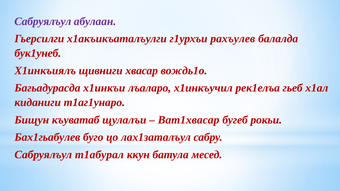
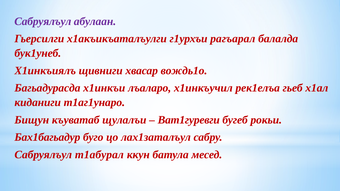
рахъулев: рахъулев -> рагъарал
Ват1хвасар: Ват1хвасар -> Ват1гуревги
Бах1гьабулев: Бах1гьабулев -> Бах1багьадур
